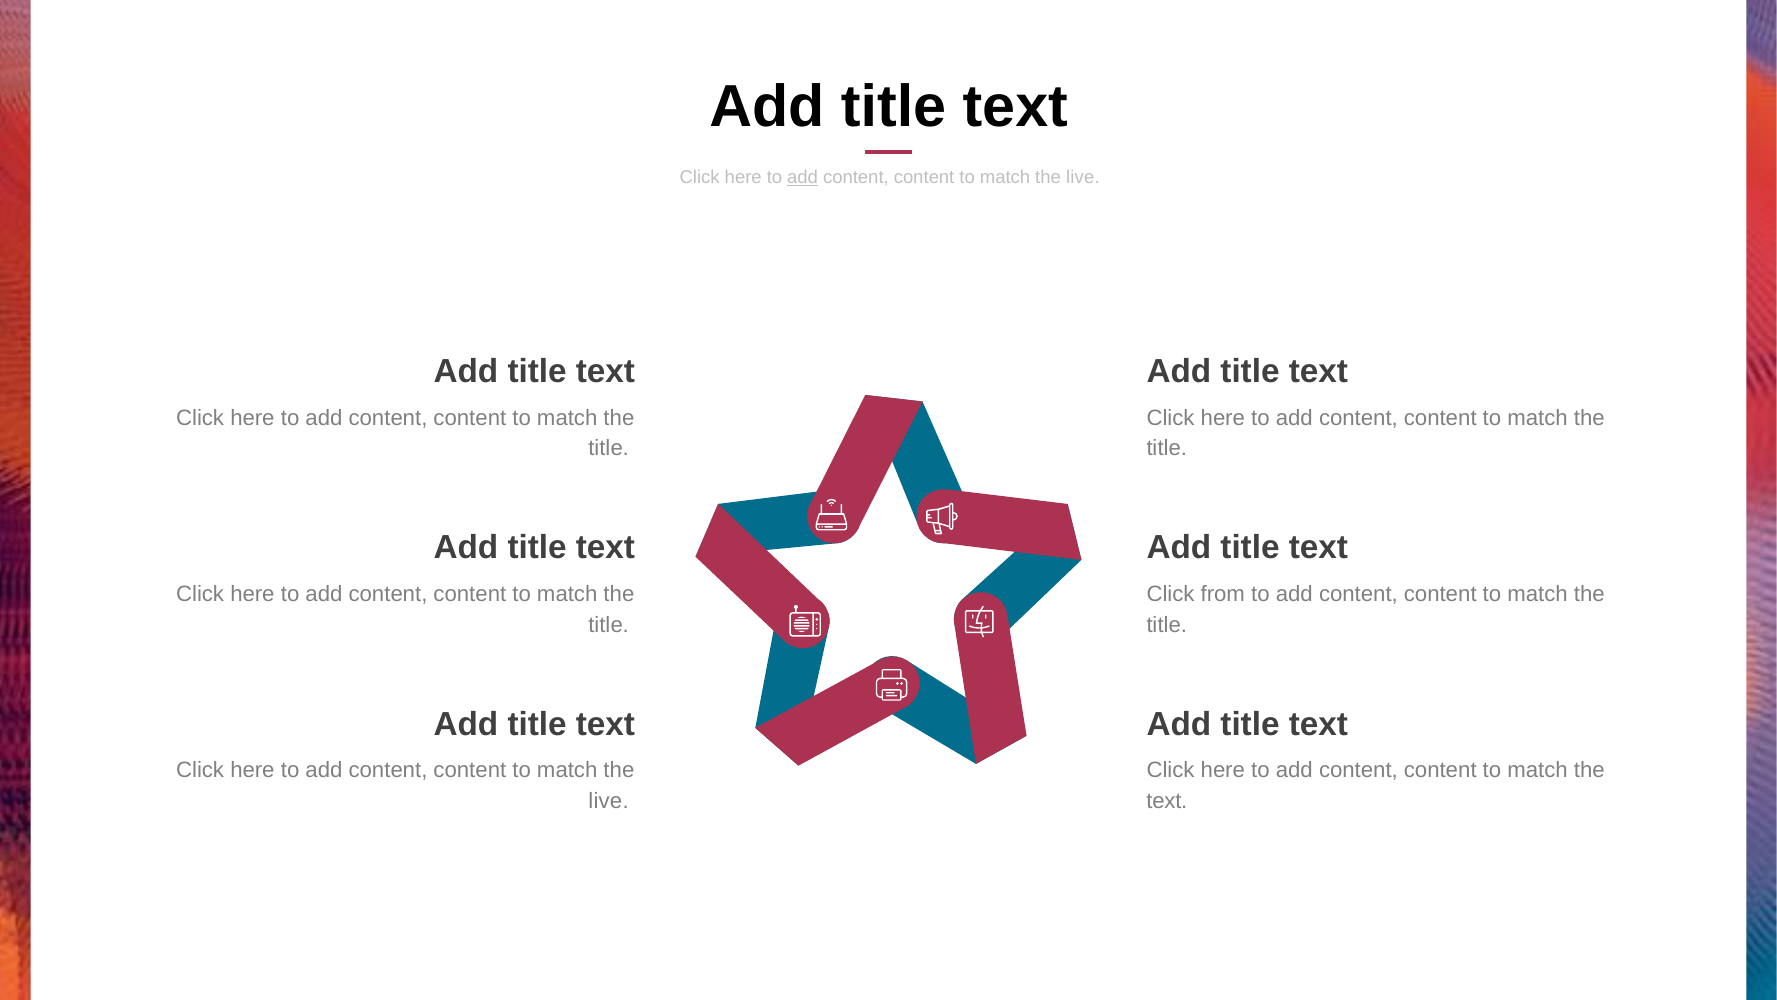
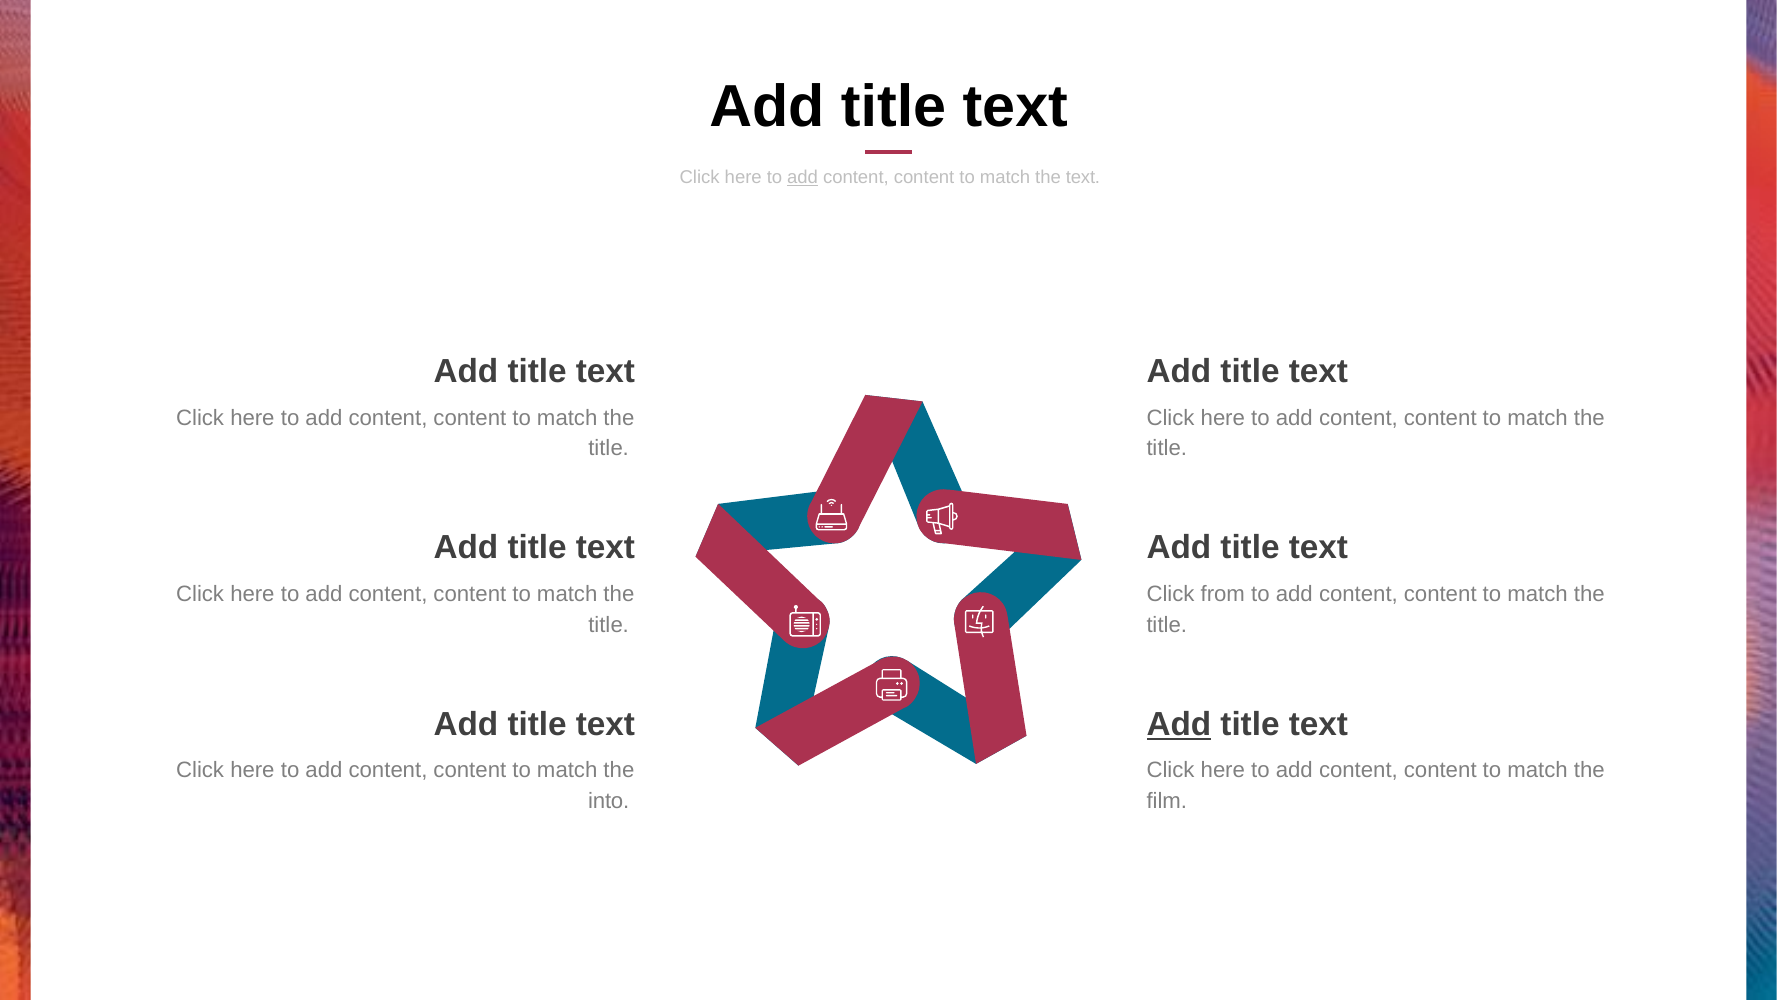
live at (1083, 178): live -> text
Add at (1179, 724) underline: none -> present
live at (609, 801): live -> into
text at (1167, 801): text -> film
